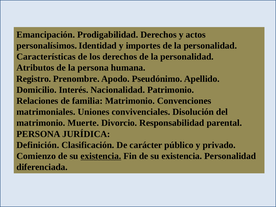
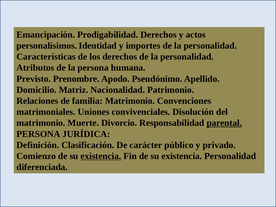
Registro: Registro -> Previsto
Interés: Interés -> Matriz
parental underline: none -> present
